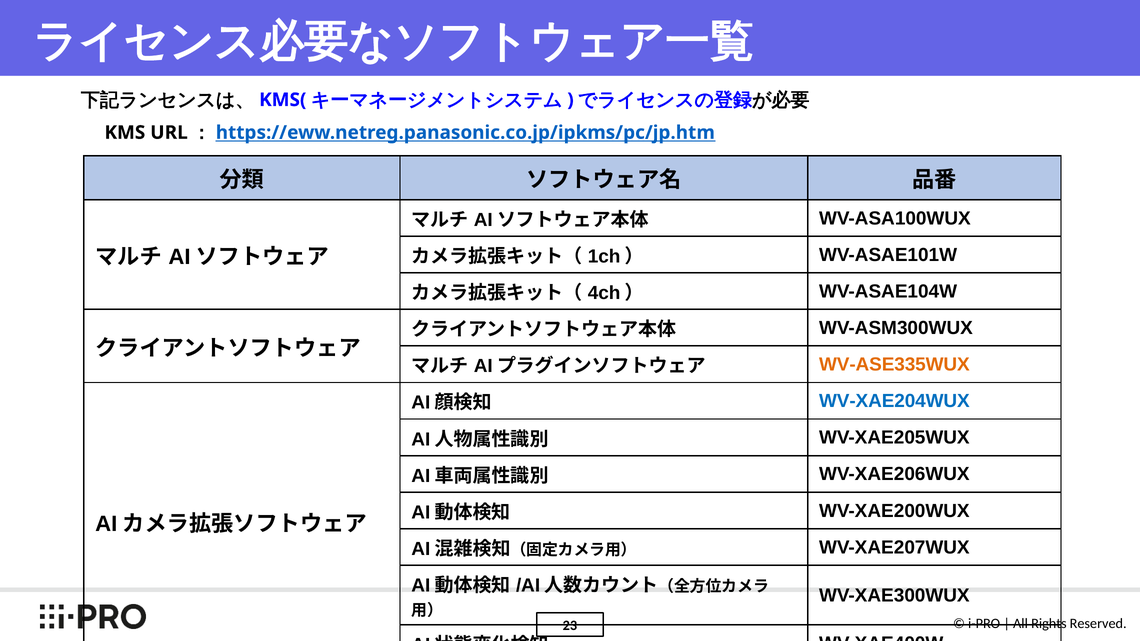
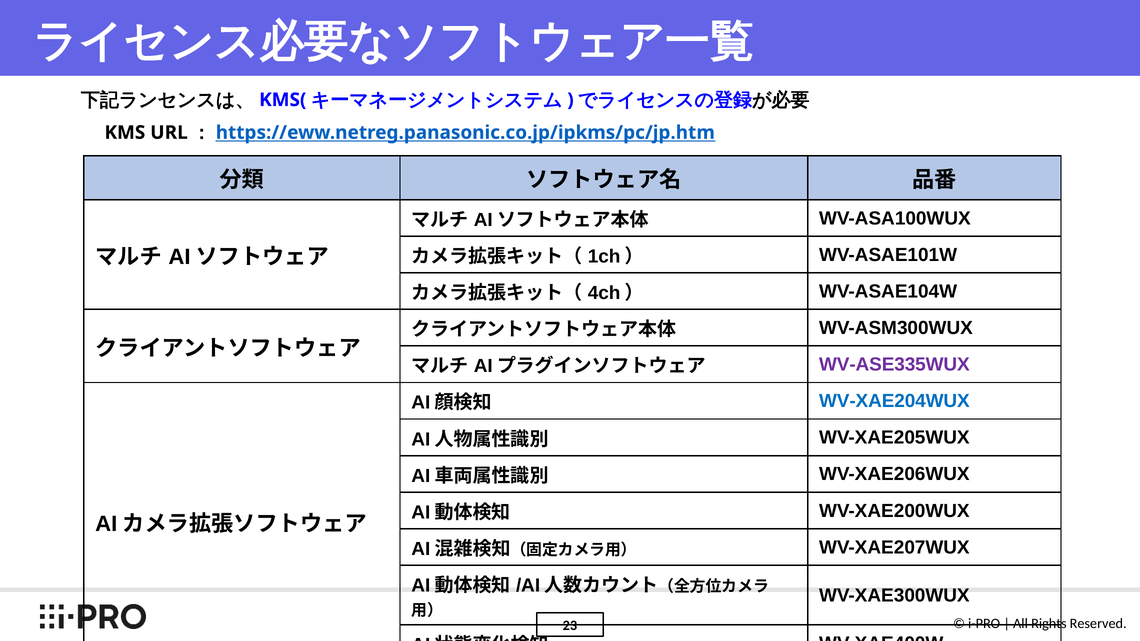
WV-ASE335WUX colour: orange -> purple
